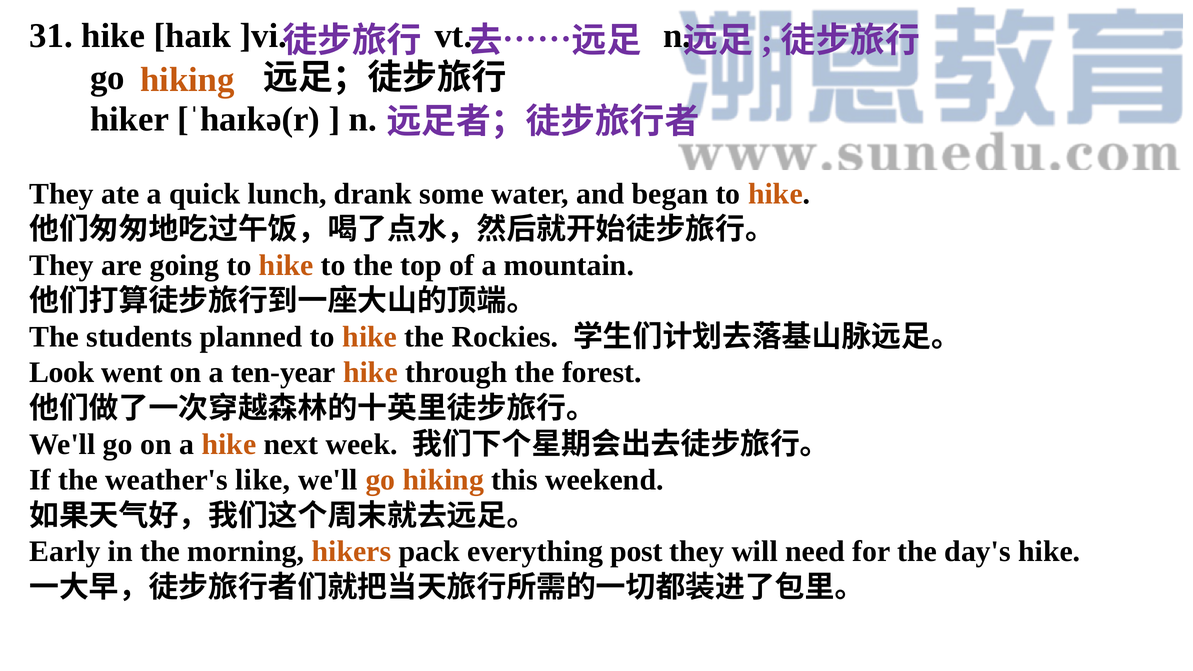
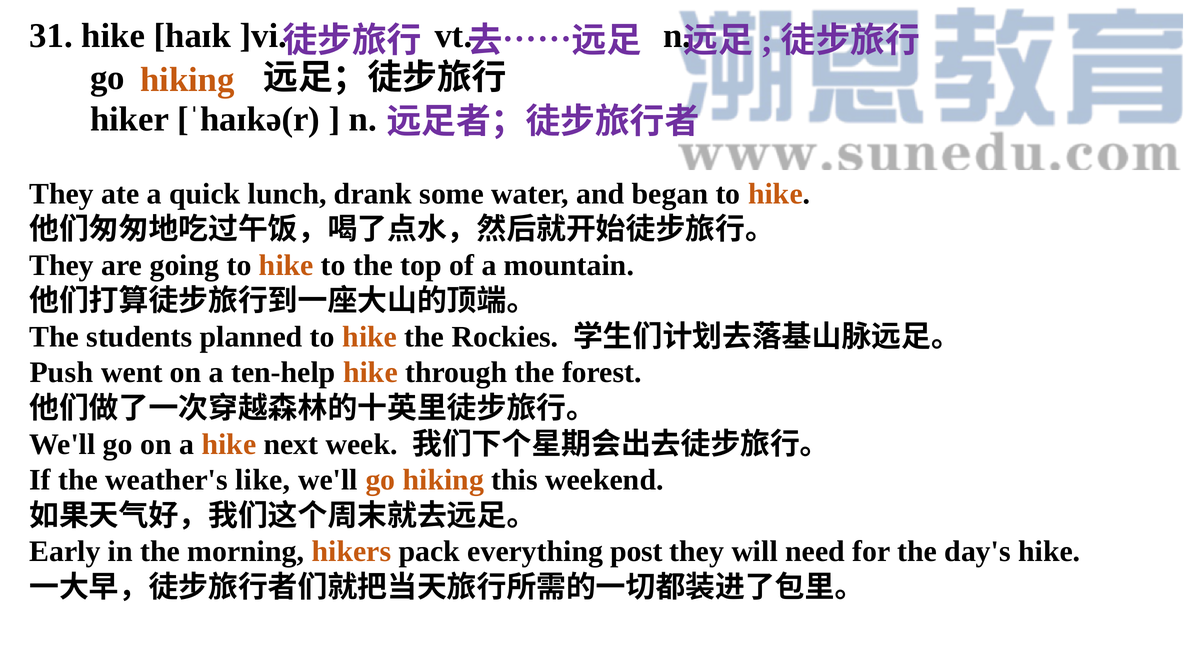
Look: Look -> Push
ten-year: ten-year -> ten-help
